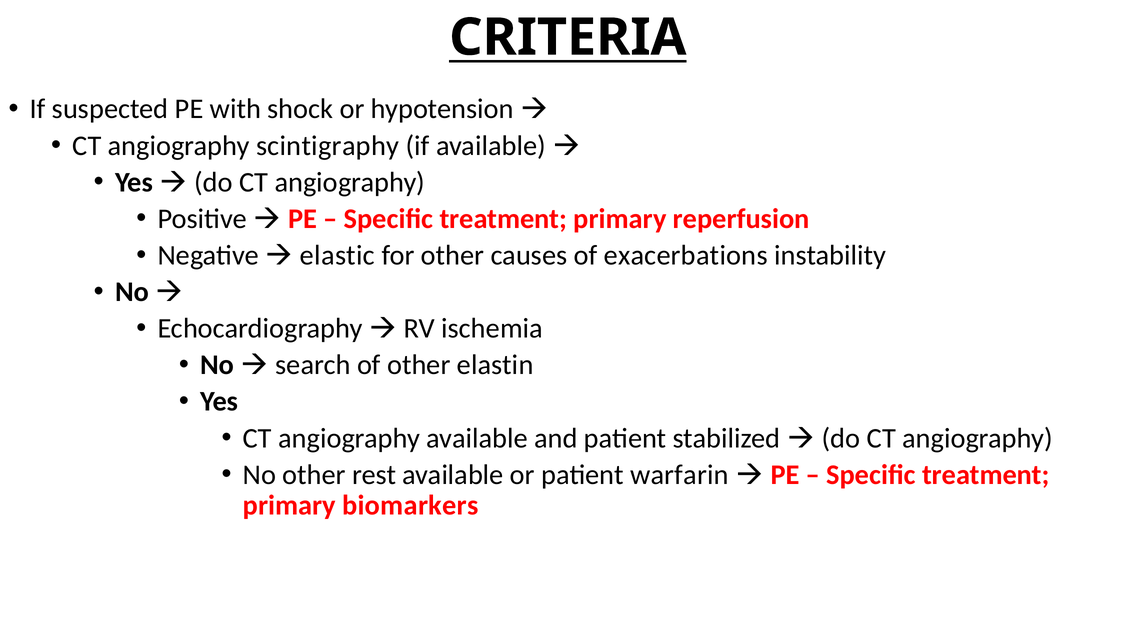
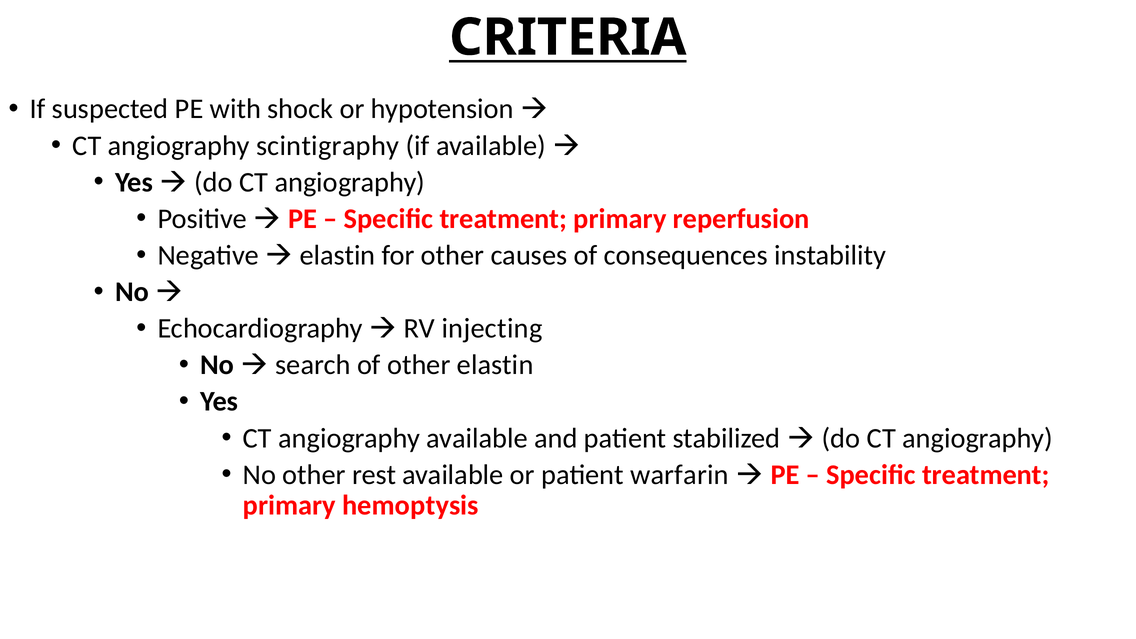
elastic at (337, 255): elastic -> elastin
exacerbations: exacerbations -> consequences
ischemia: ischemia -> injecting
biomarkers: biomarkers -> hemoptysis
